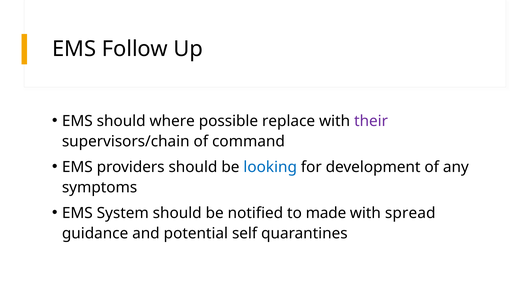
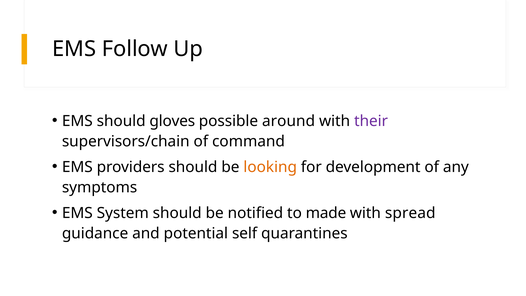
where: where -> gloves
replace: replace -> around
looking colour: blue -> orange
